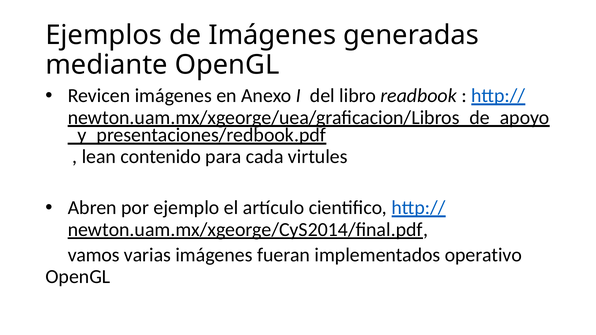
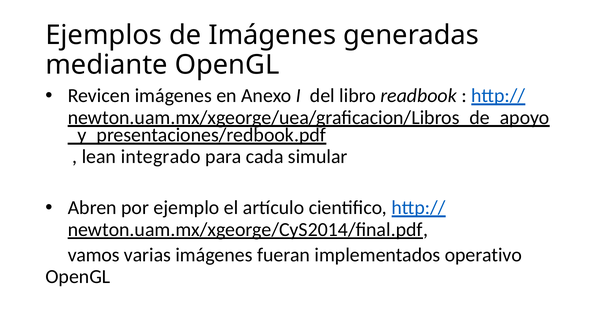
contenido: contenido -> integrado
virtules: virtules -> simular
